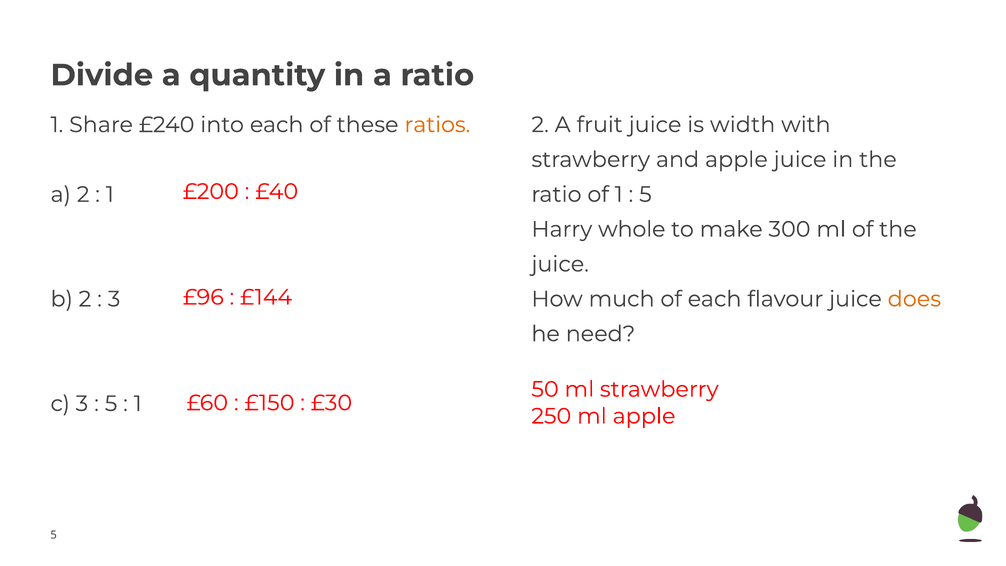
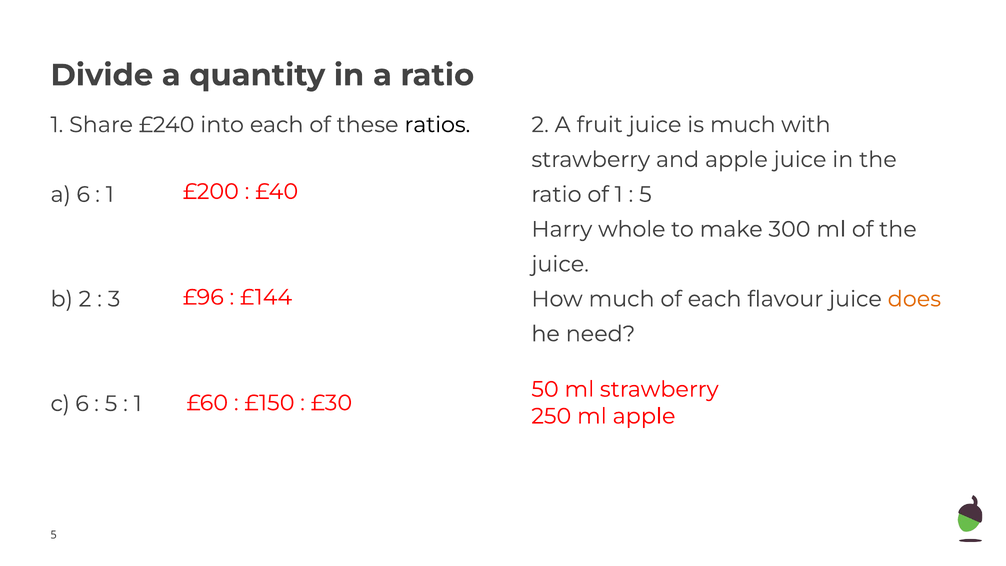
ratios colour: orange -> black
is width: width -> much
a 2: 2 -> 6
c 3: 3 -> 6
